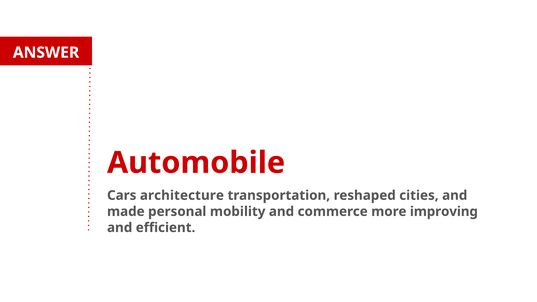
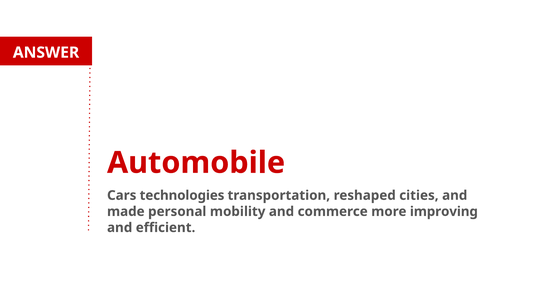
architecture: architecture -> technologies
